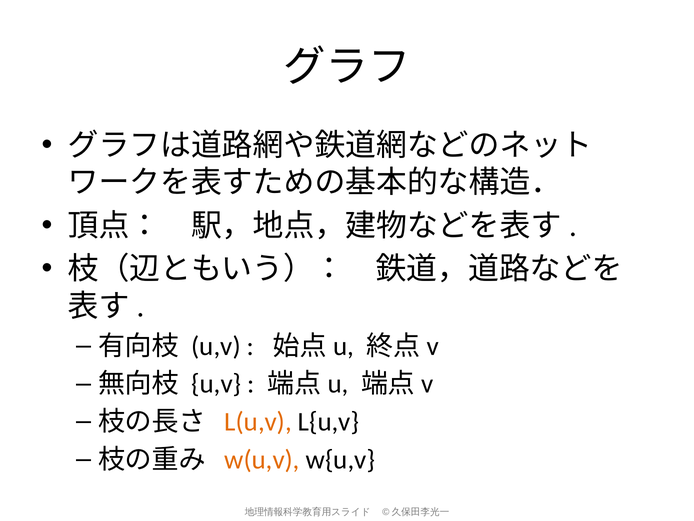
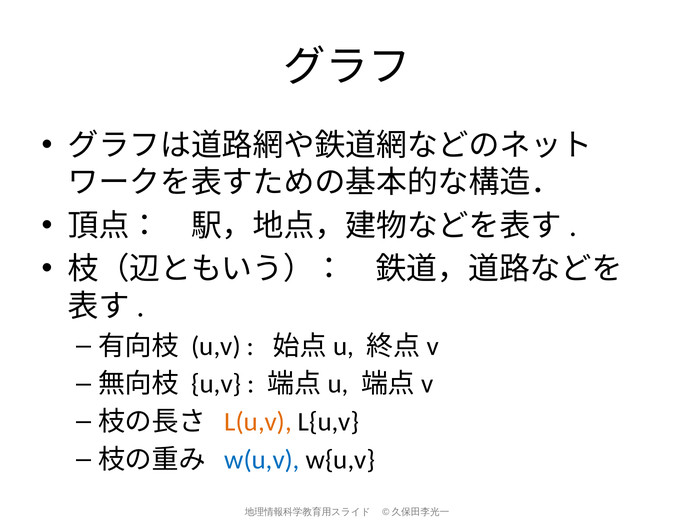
w(u,v colour: orange -> blue
